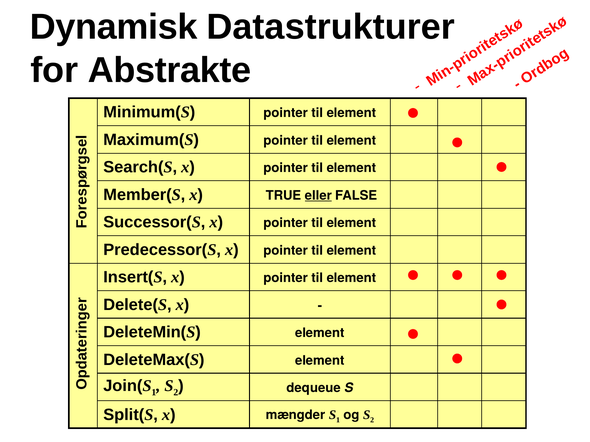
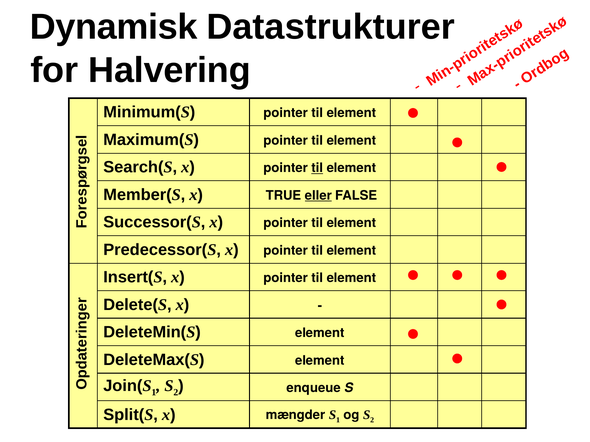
Abstrakte: Abstrakte -> Halvering
til at (317, 168) underline: none -> present
dequeue: dequeue -> enqueue
